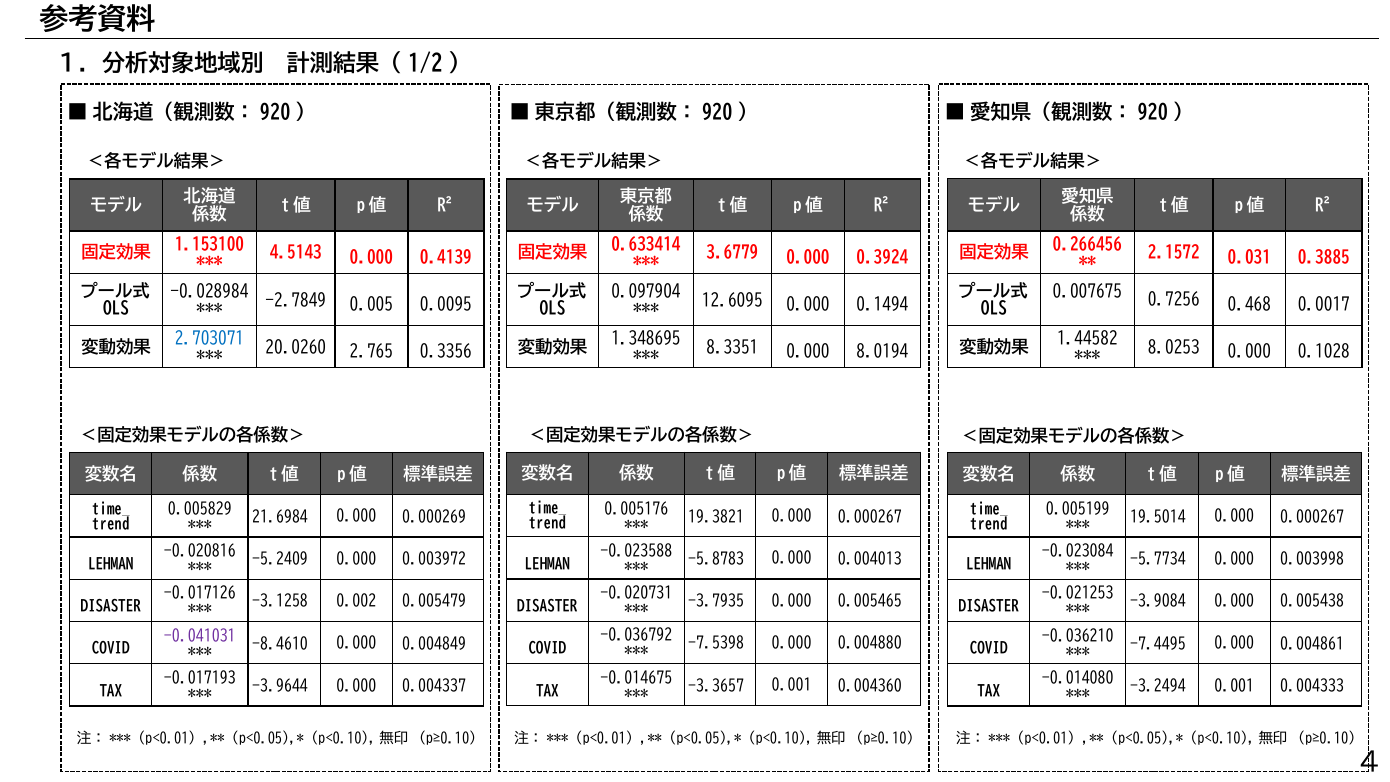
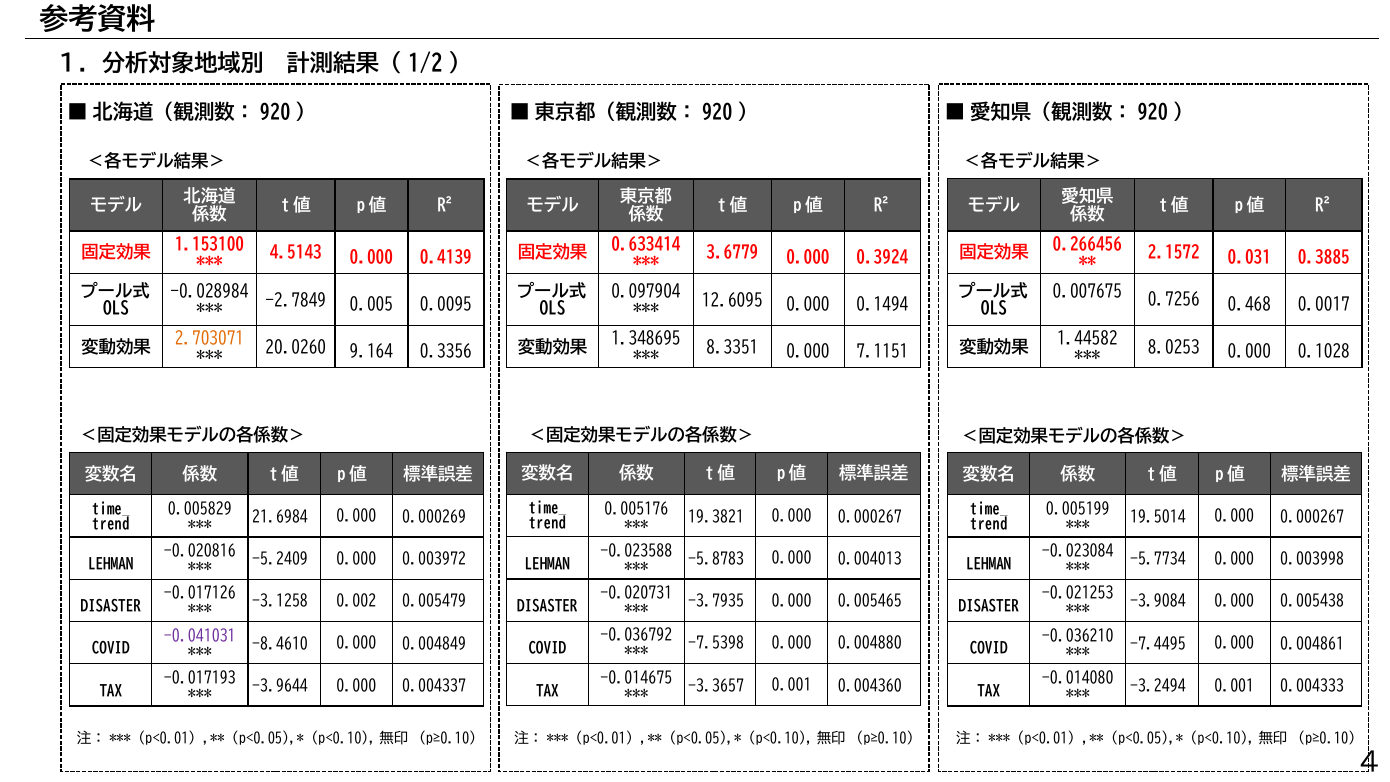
2.703071 colour: blue -> orange
2.765: 2.765 -> 9.164
8.0194: 8.0194 -> 7.1151
